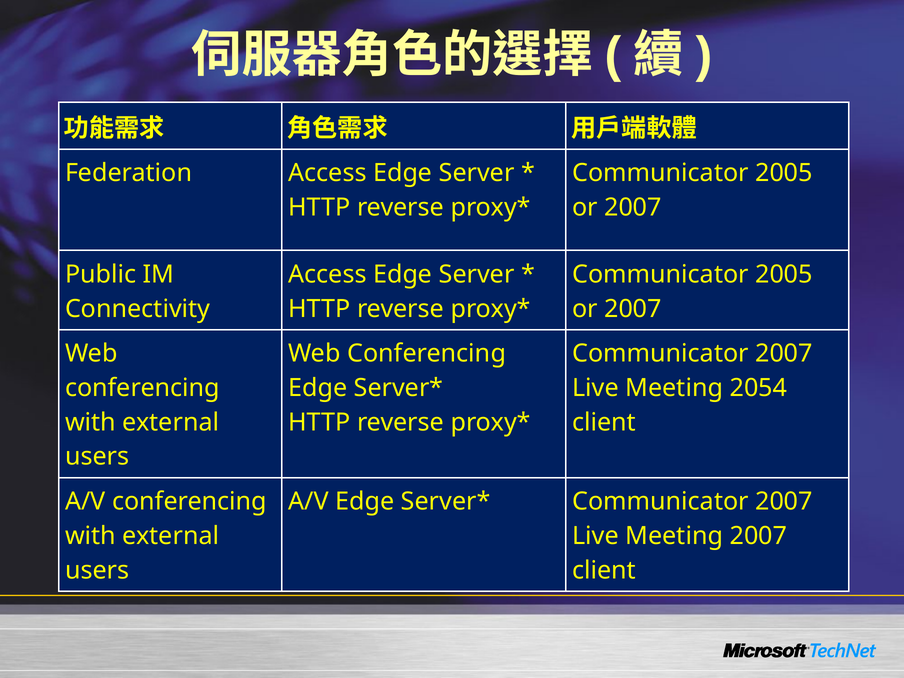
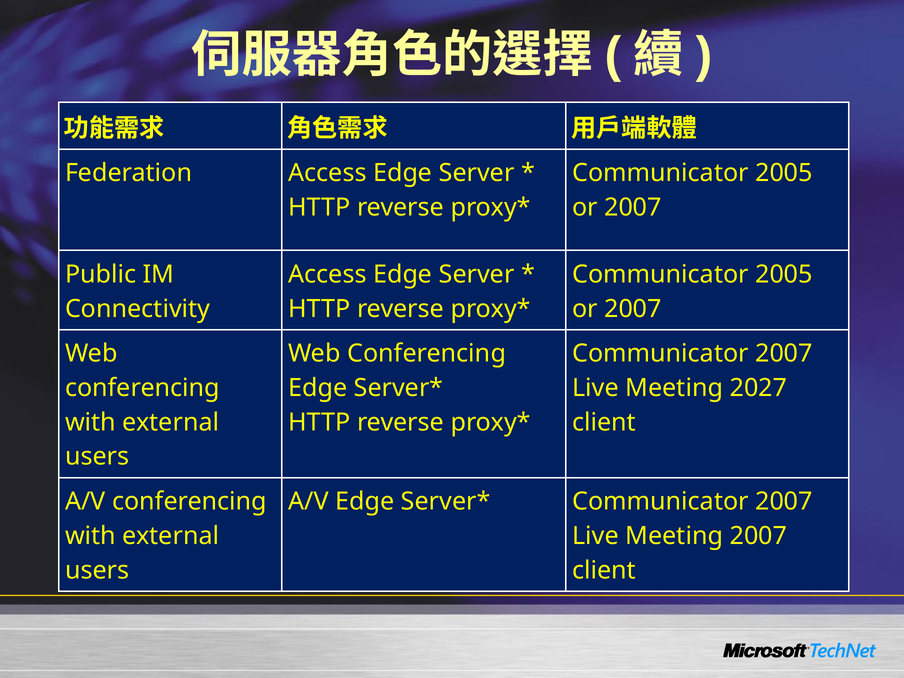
2054: 2054 -> 2027
